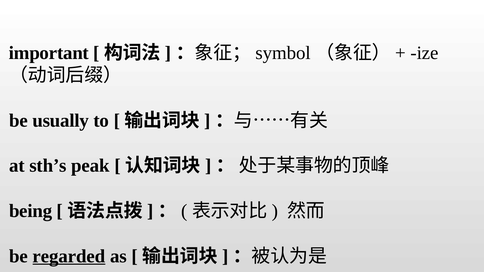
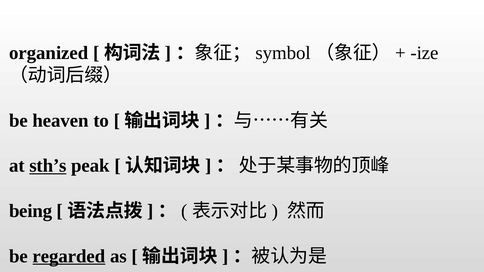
important: important -> organized
usually: usually -> heaven
sth’s underline: none -> present
